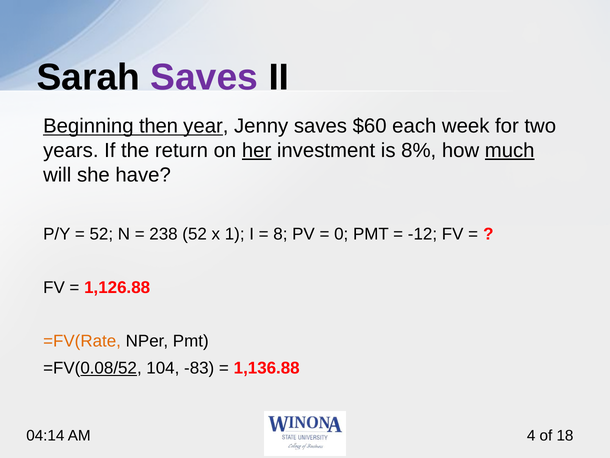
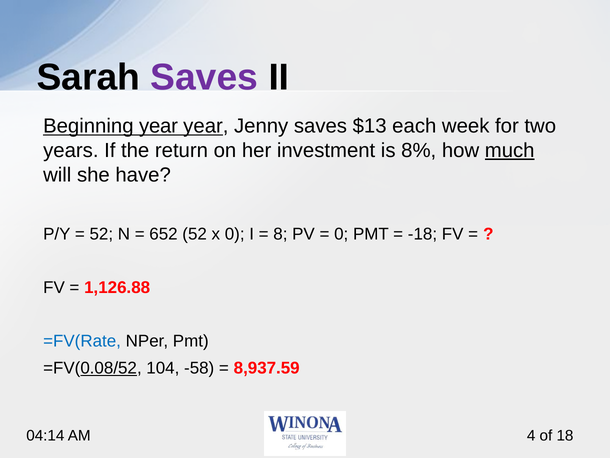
Beginning then: then -> year
$60: $60 -> $13
her underline: present -> none
238: 238 -> 652
x 1: 1 -> 0
-12: -12 -> -18
=FV(Rate colour: orange -> blue
-83: -83 -> -58
1,136.88: 1,136.88 -> 8,937.59
